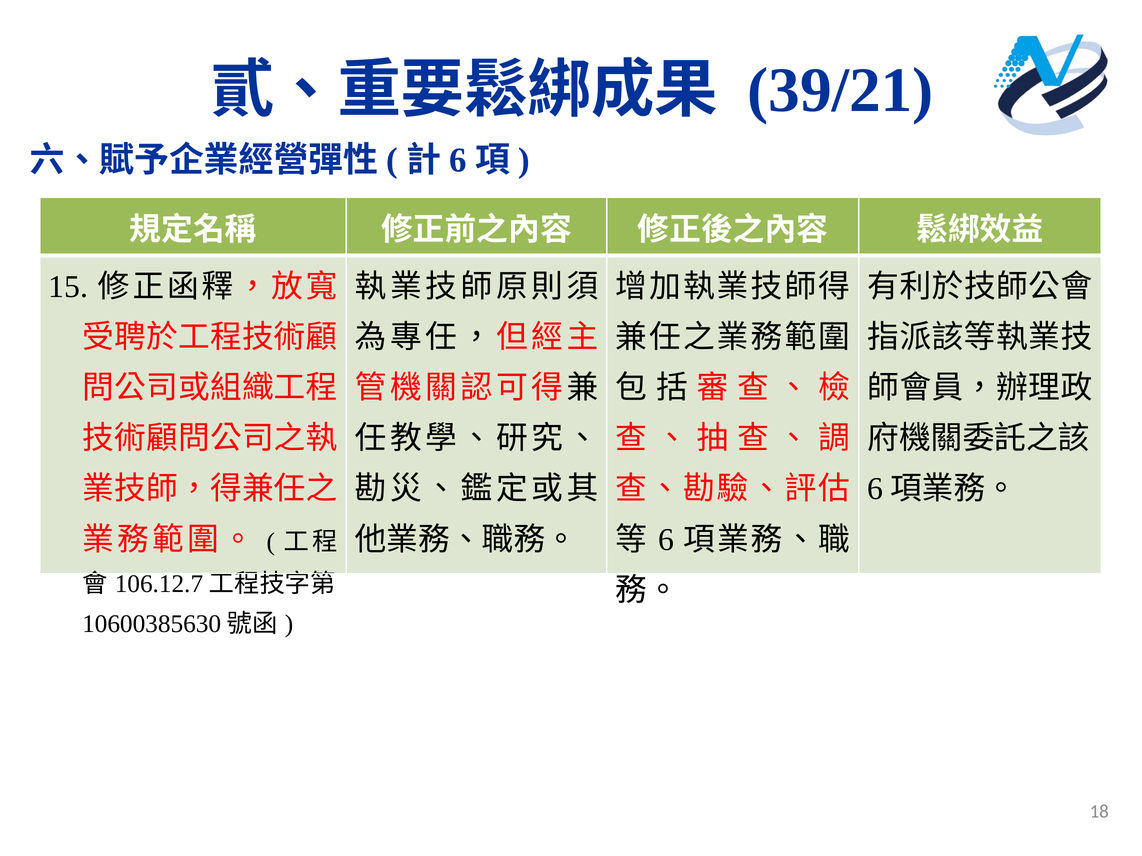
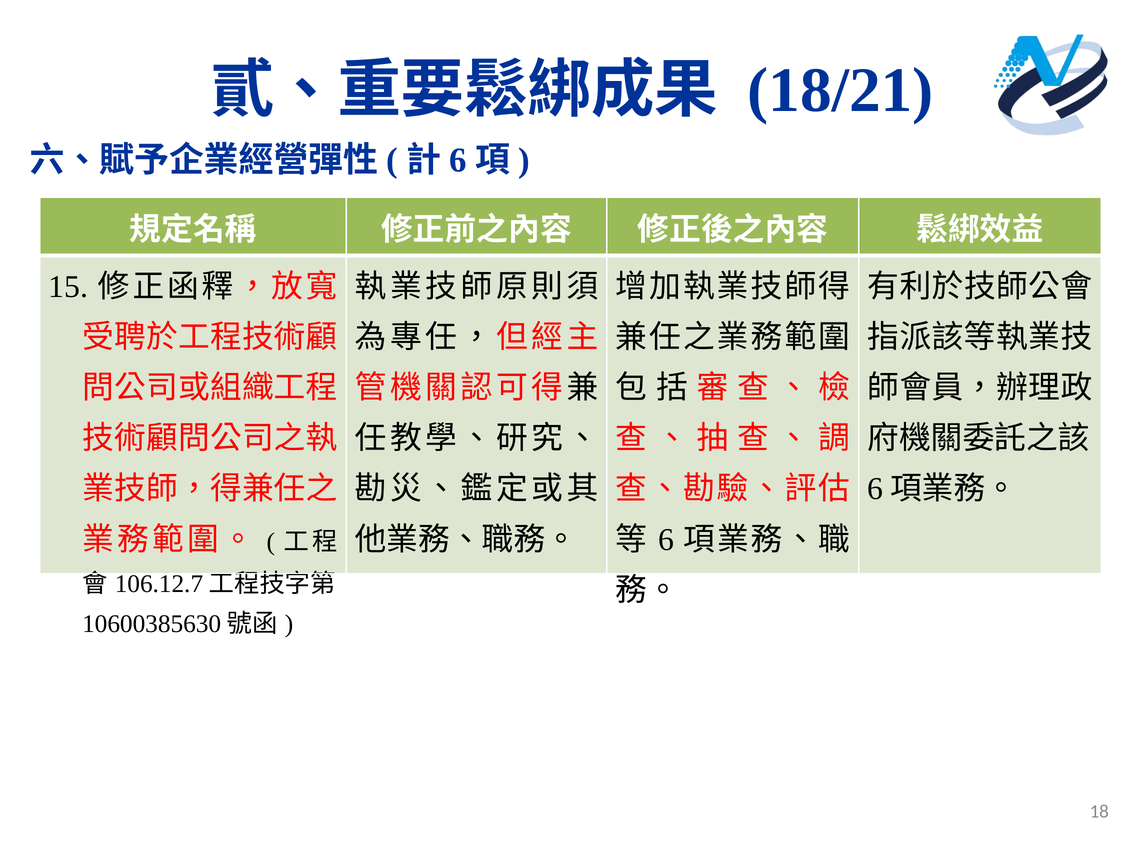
39/21: 39/21 -> 18/21
